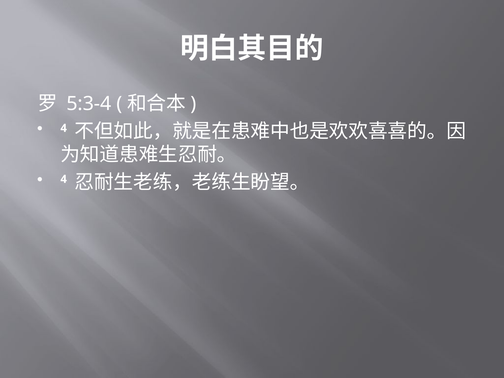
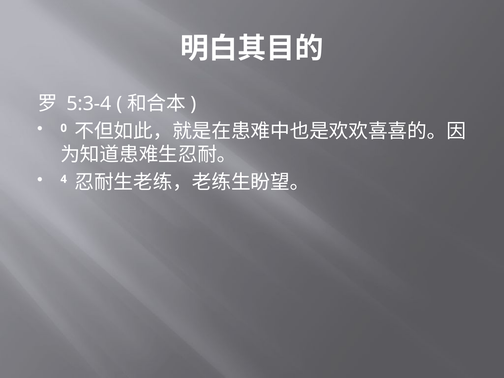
4 at (64, 128): 4 -> 0
